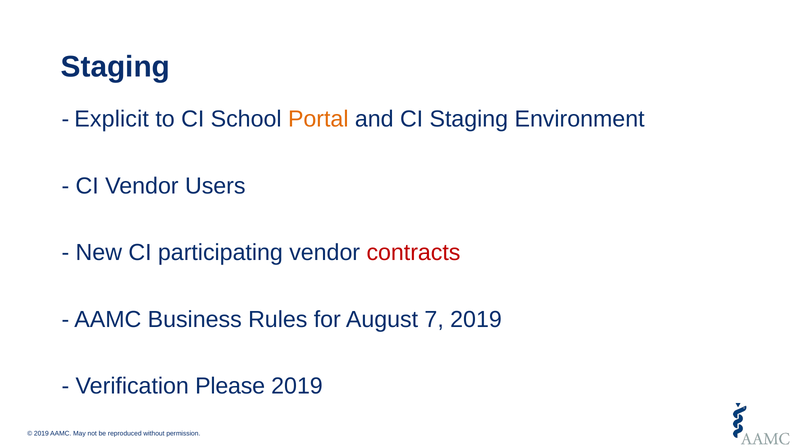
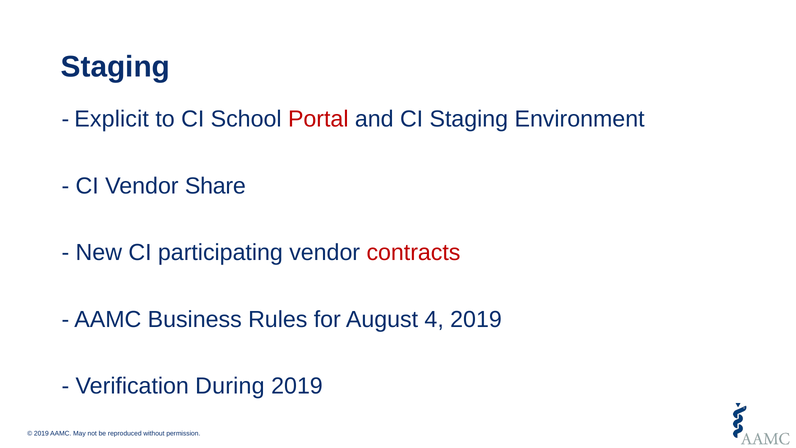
Portal colour: orange -> red
Users: Users -> Share
7: 7 -> 4
Please: Please -> During
